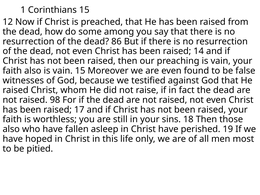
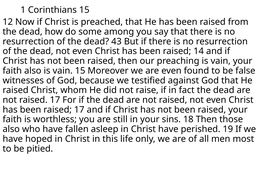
86: 86 -> 43
not raised 98: 98 -> 17
